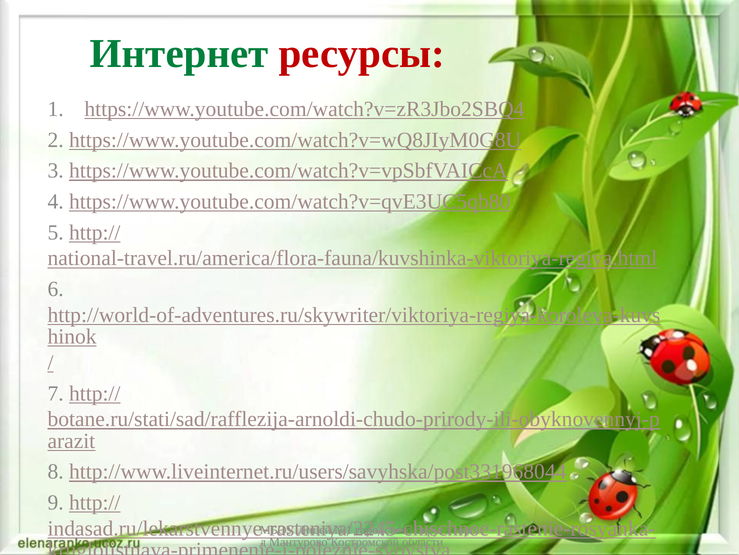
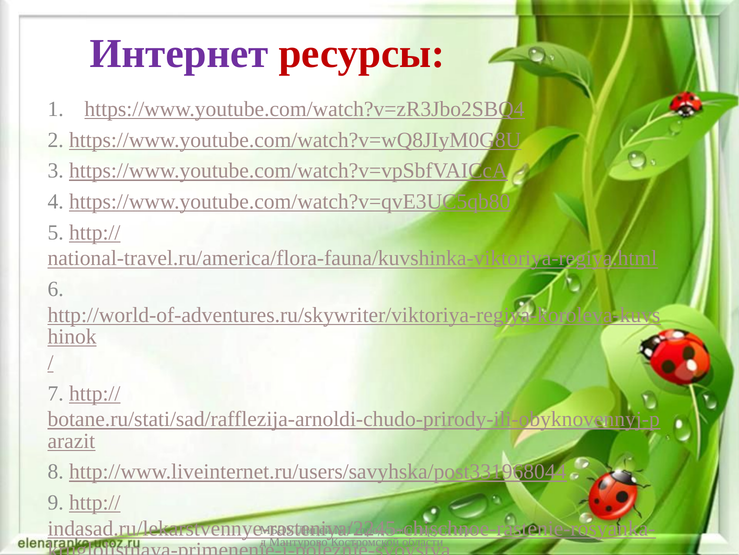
Интернет colour: green -> purple
